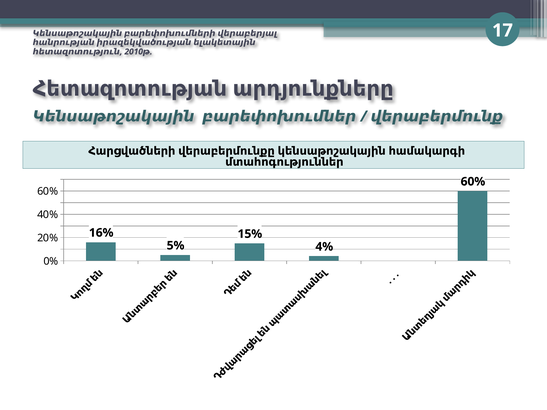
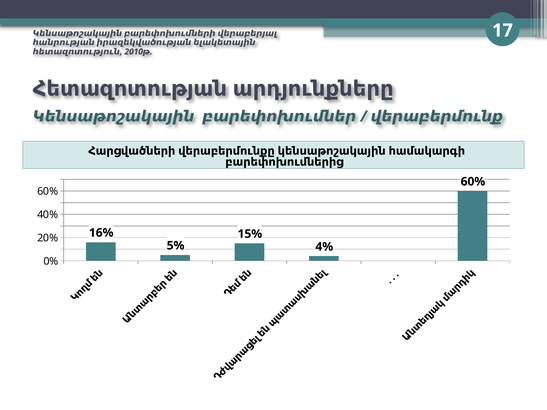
մտահոգություններ: մտահոգություններ -> բարեփոխումներից
